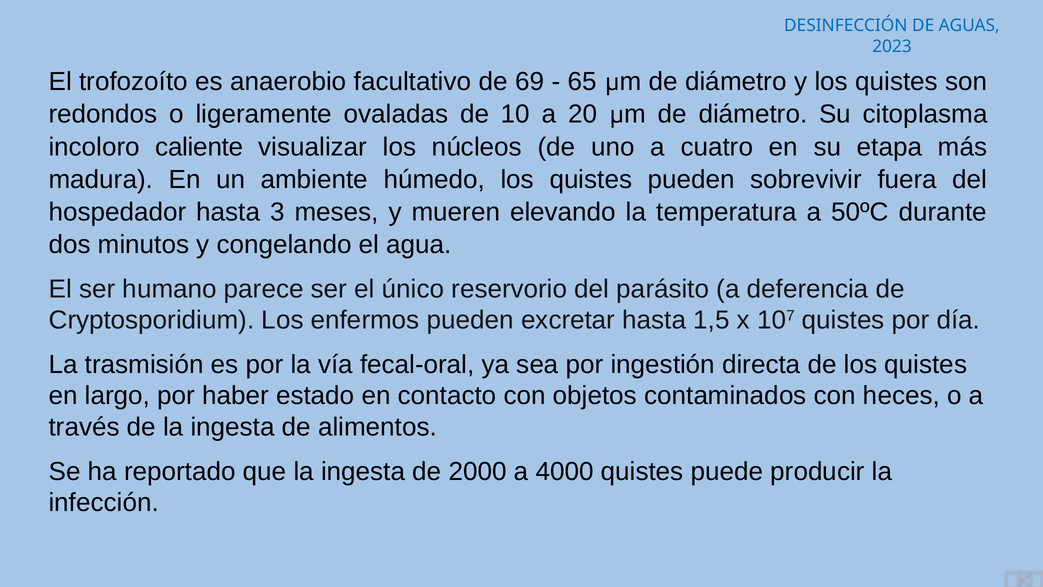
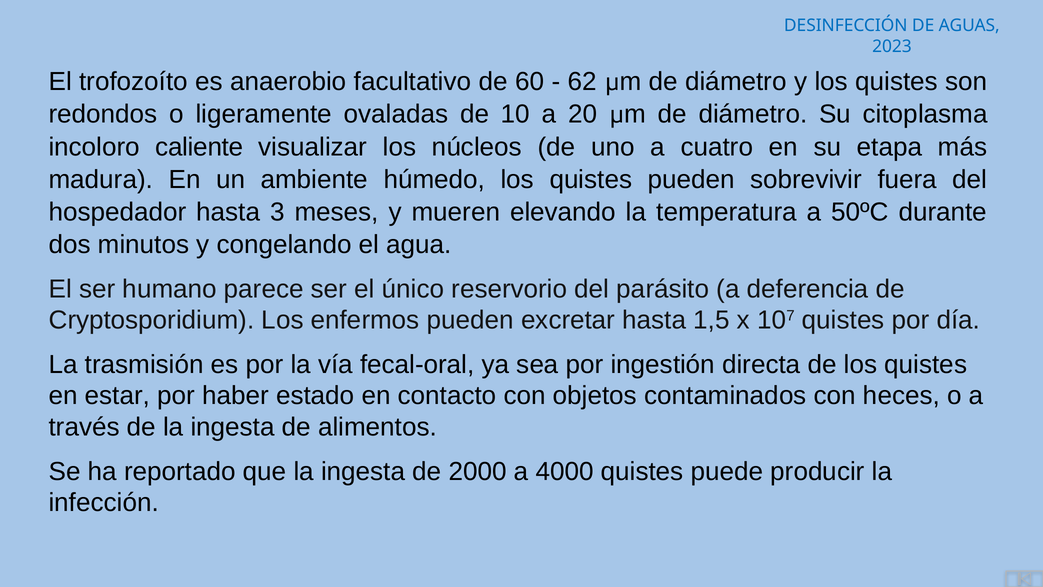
69: 69 -> 60
65: 65 -> 62
largo: largo -> estar
